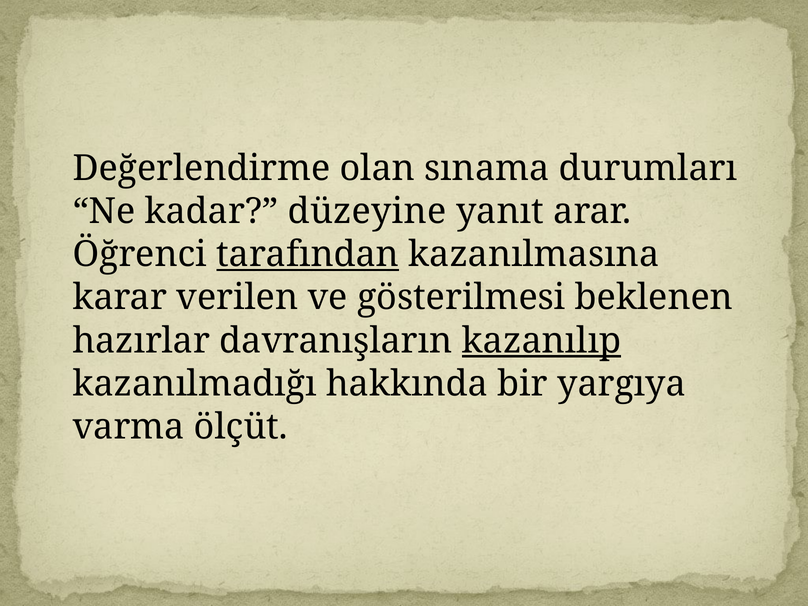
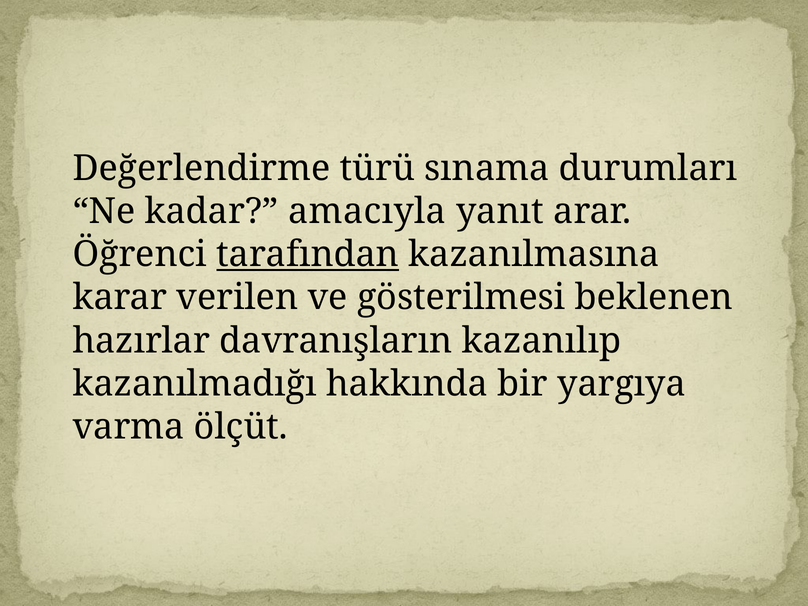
olan: olan -> türü
düzeyine: düzeyine -> amacıyla
kazanılıp underline: present -> none
